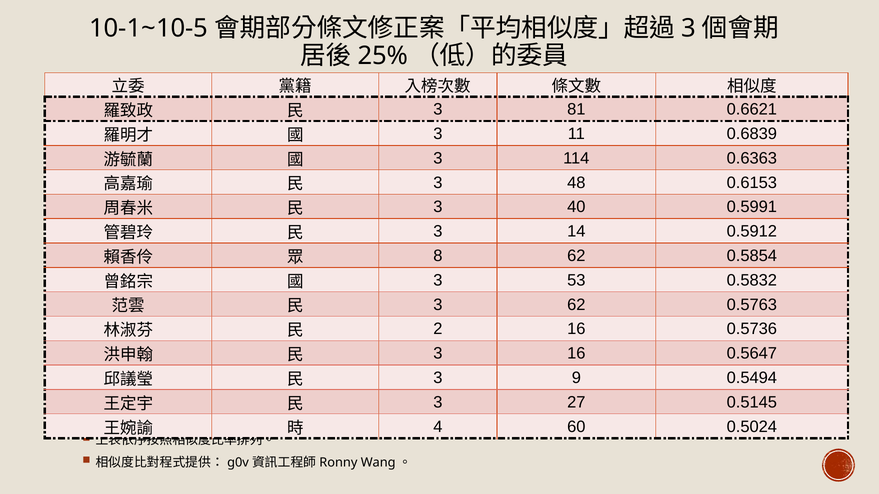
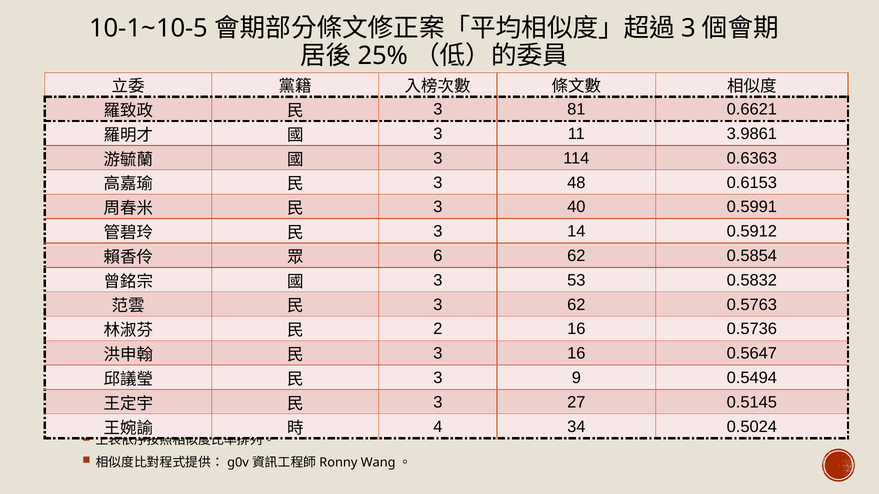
0.6839: 0.6839 -> 3.9861
8: 8 -> 6
60: 60 -> 34
